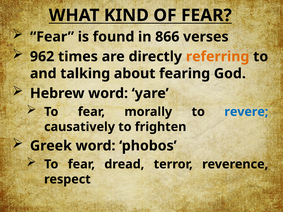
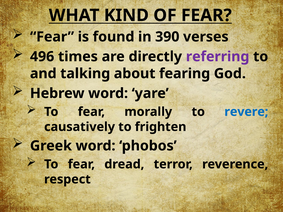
866: 866 -> 390
962: 962 -> 496
referring colour: orange -> purple
